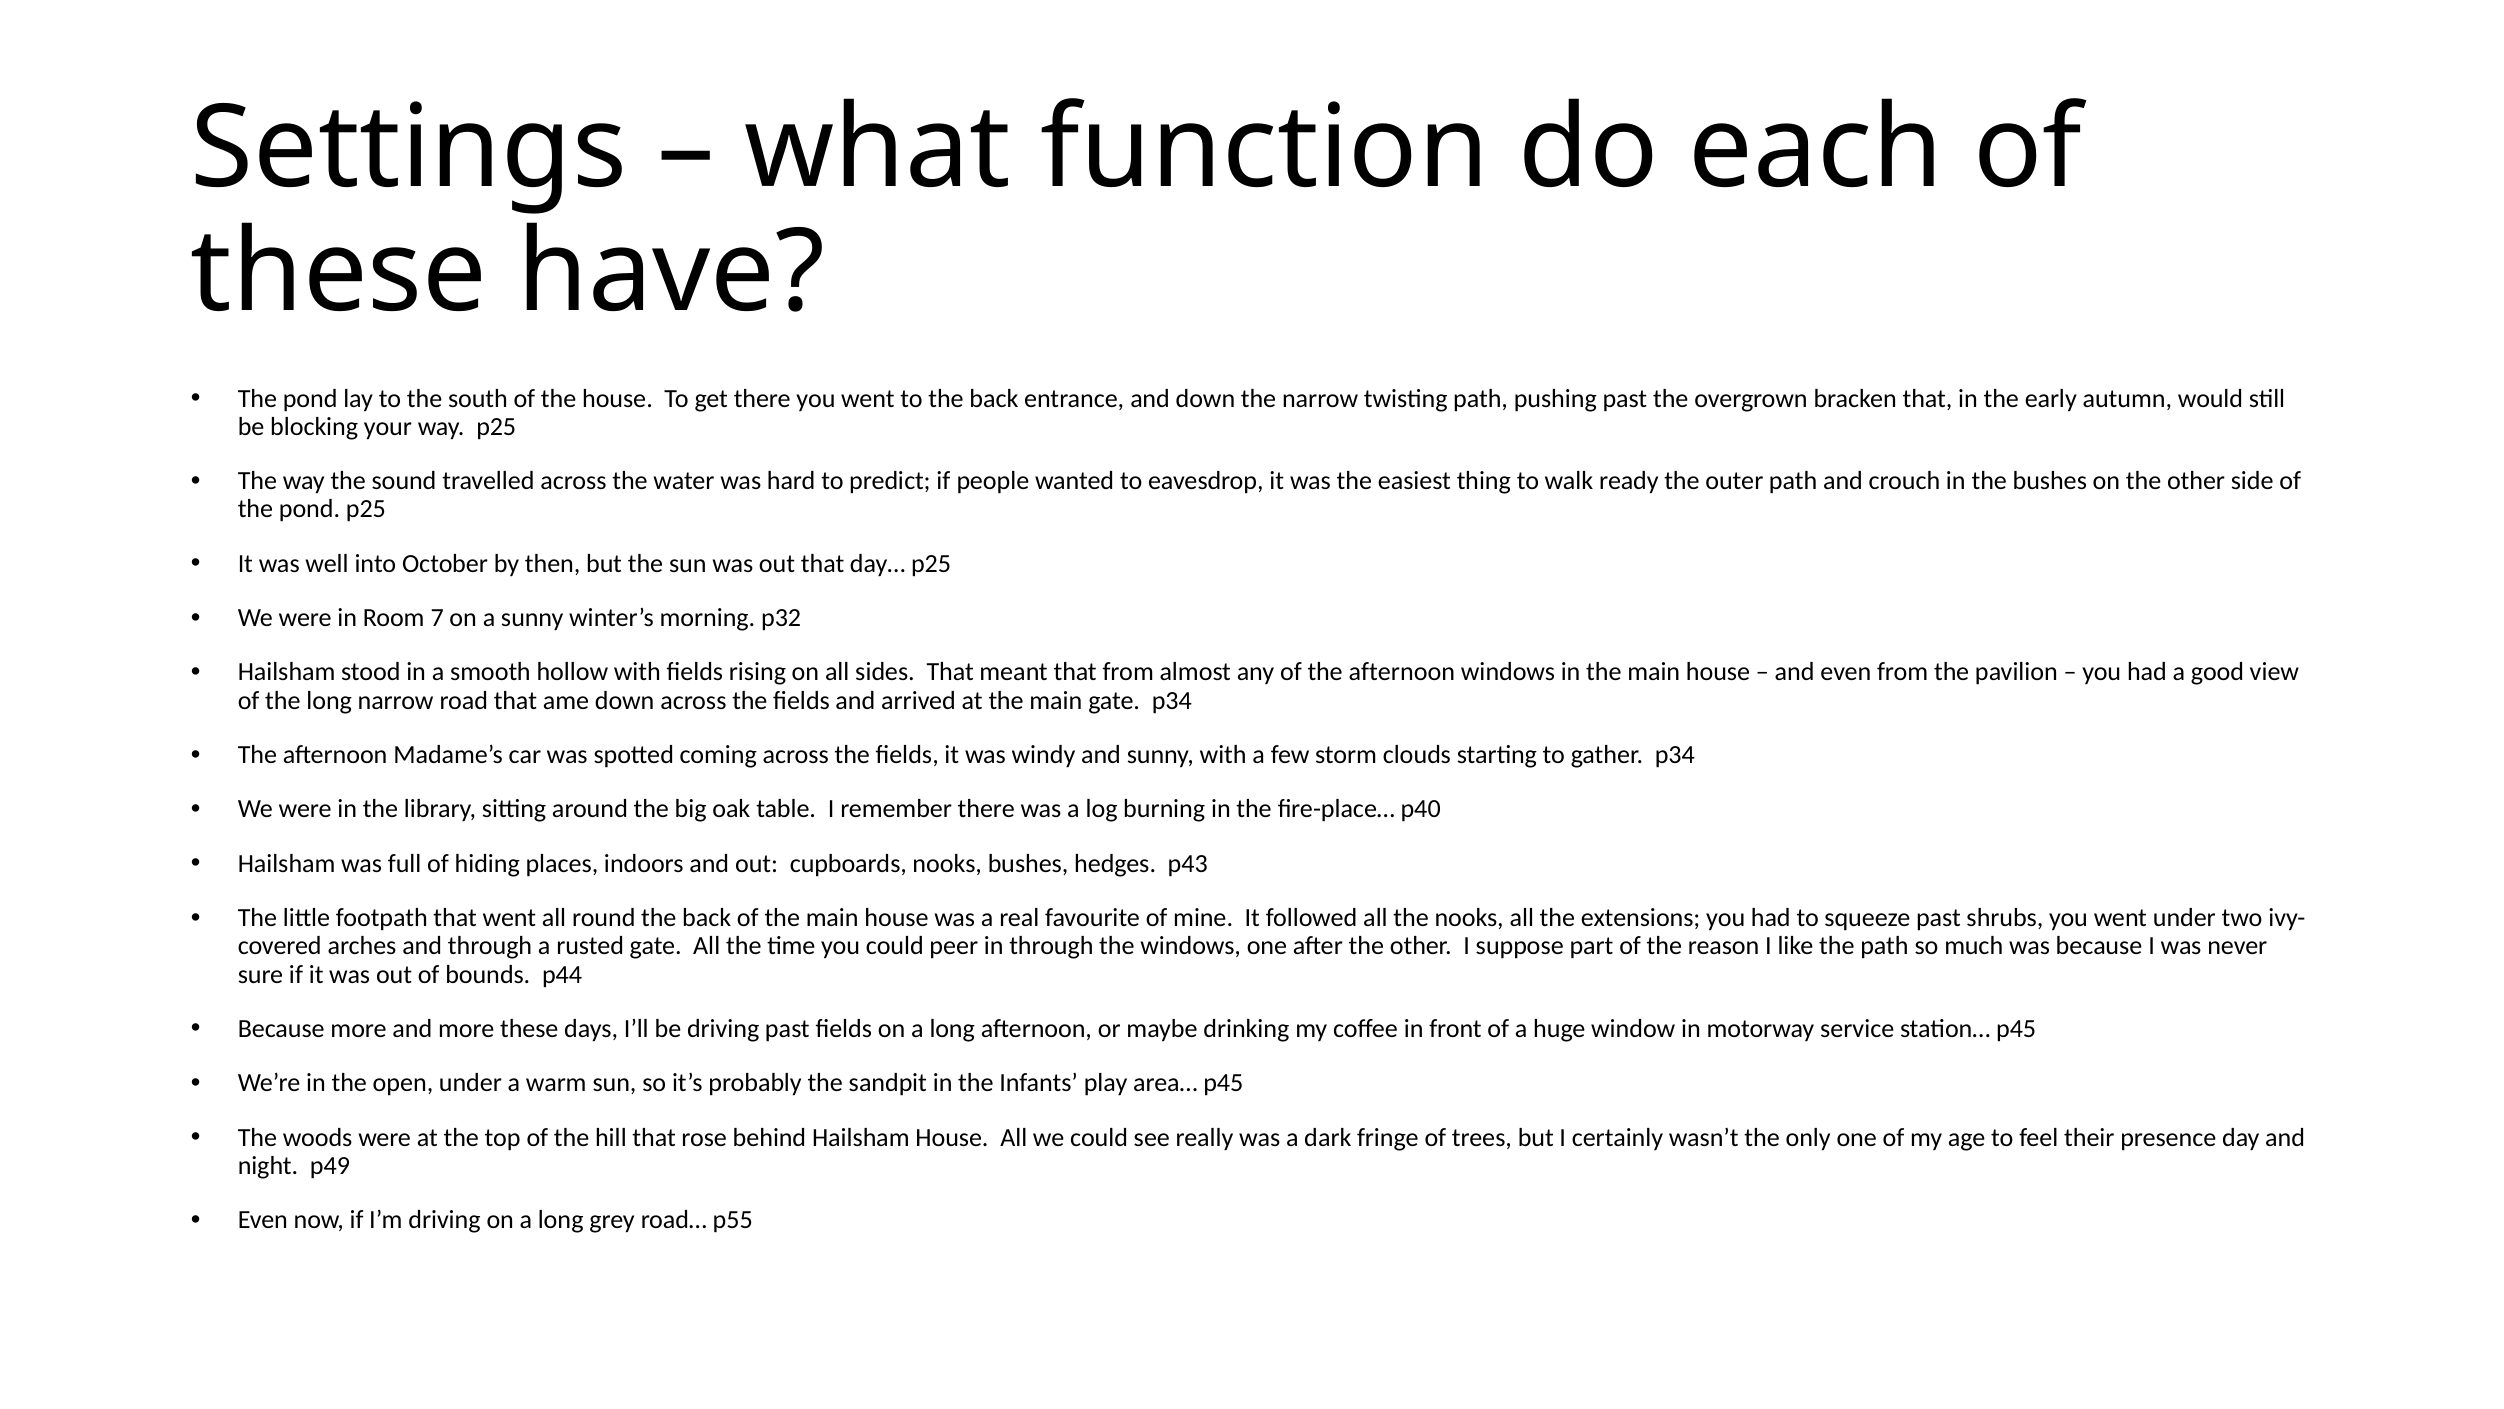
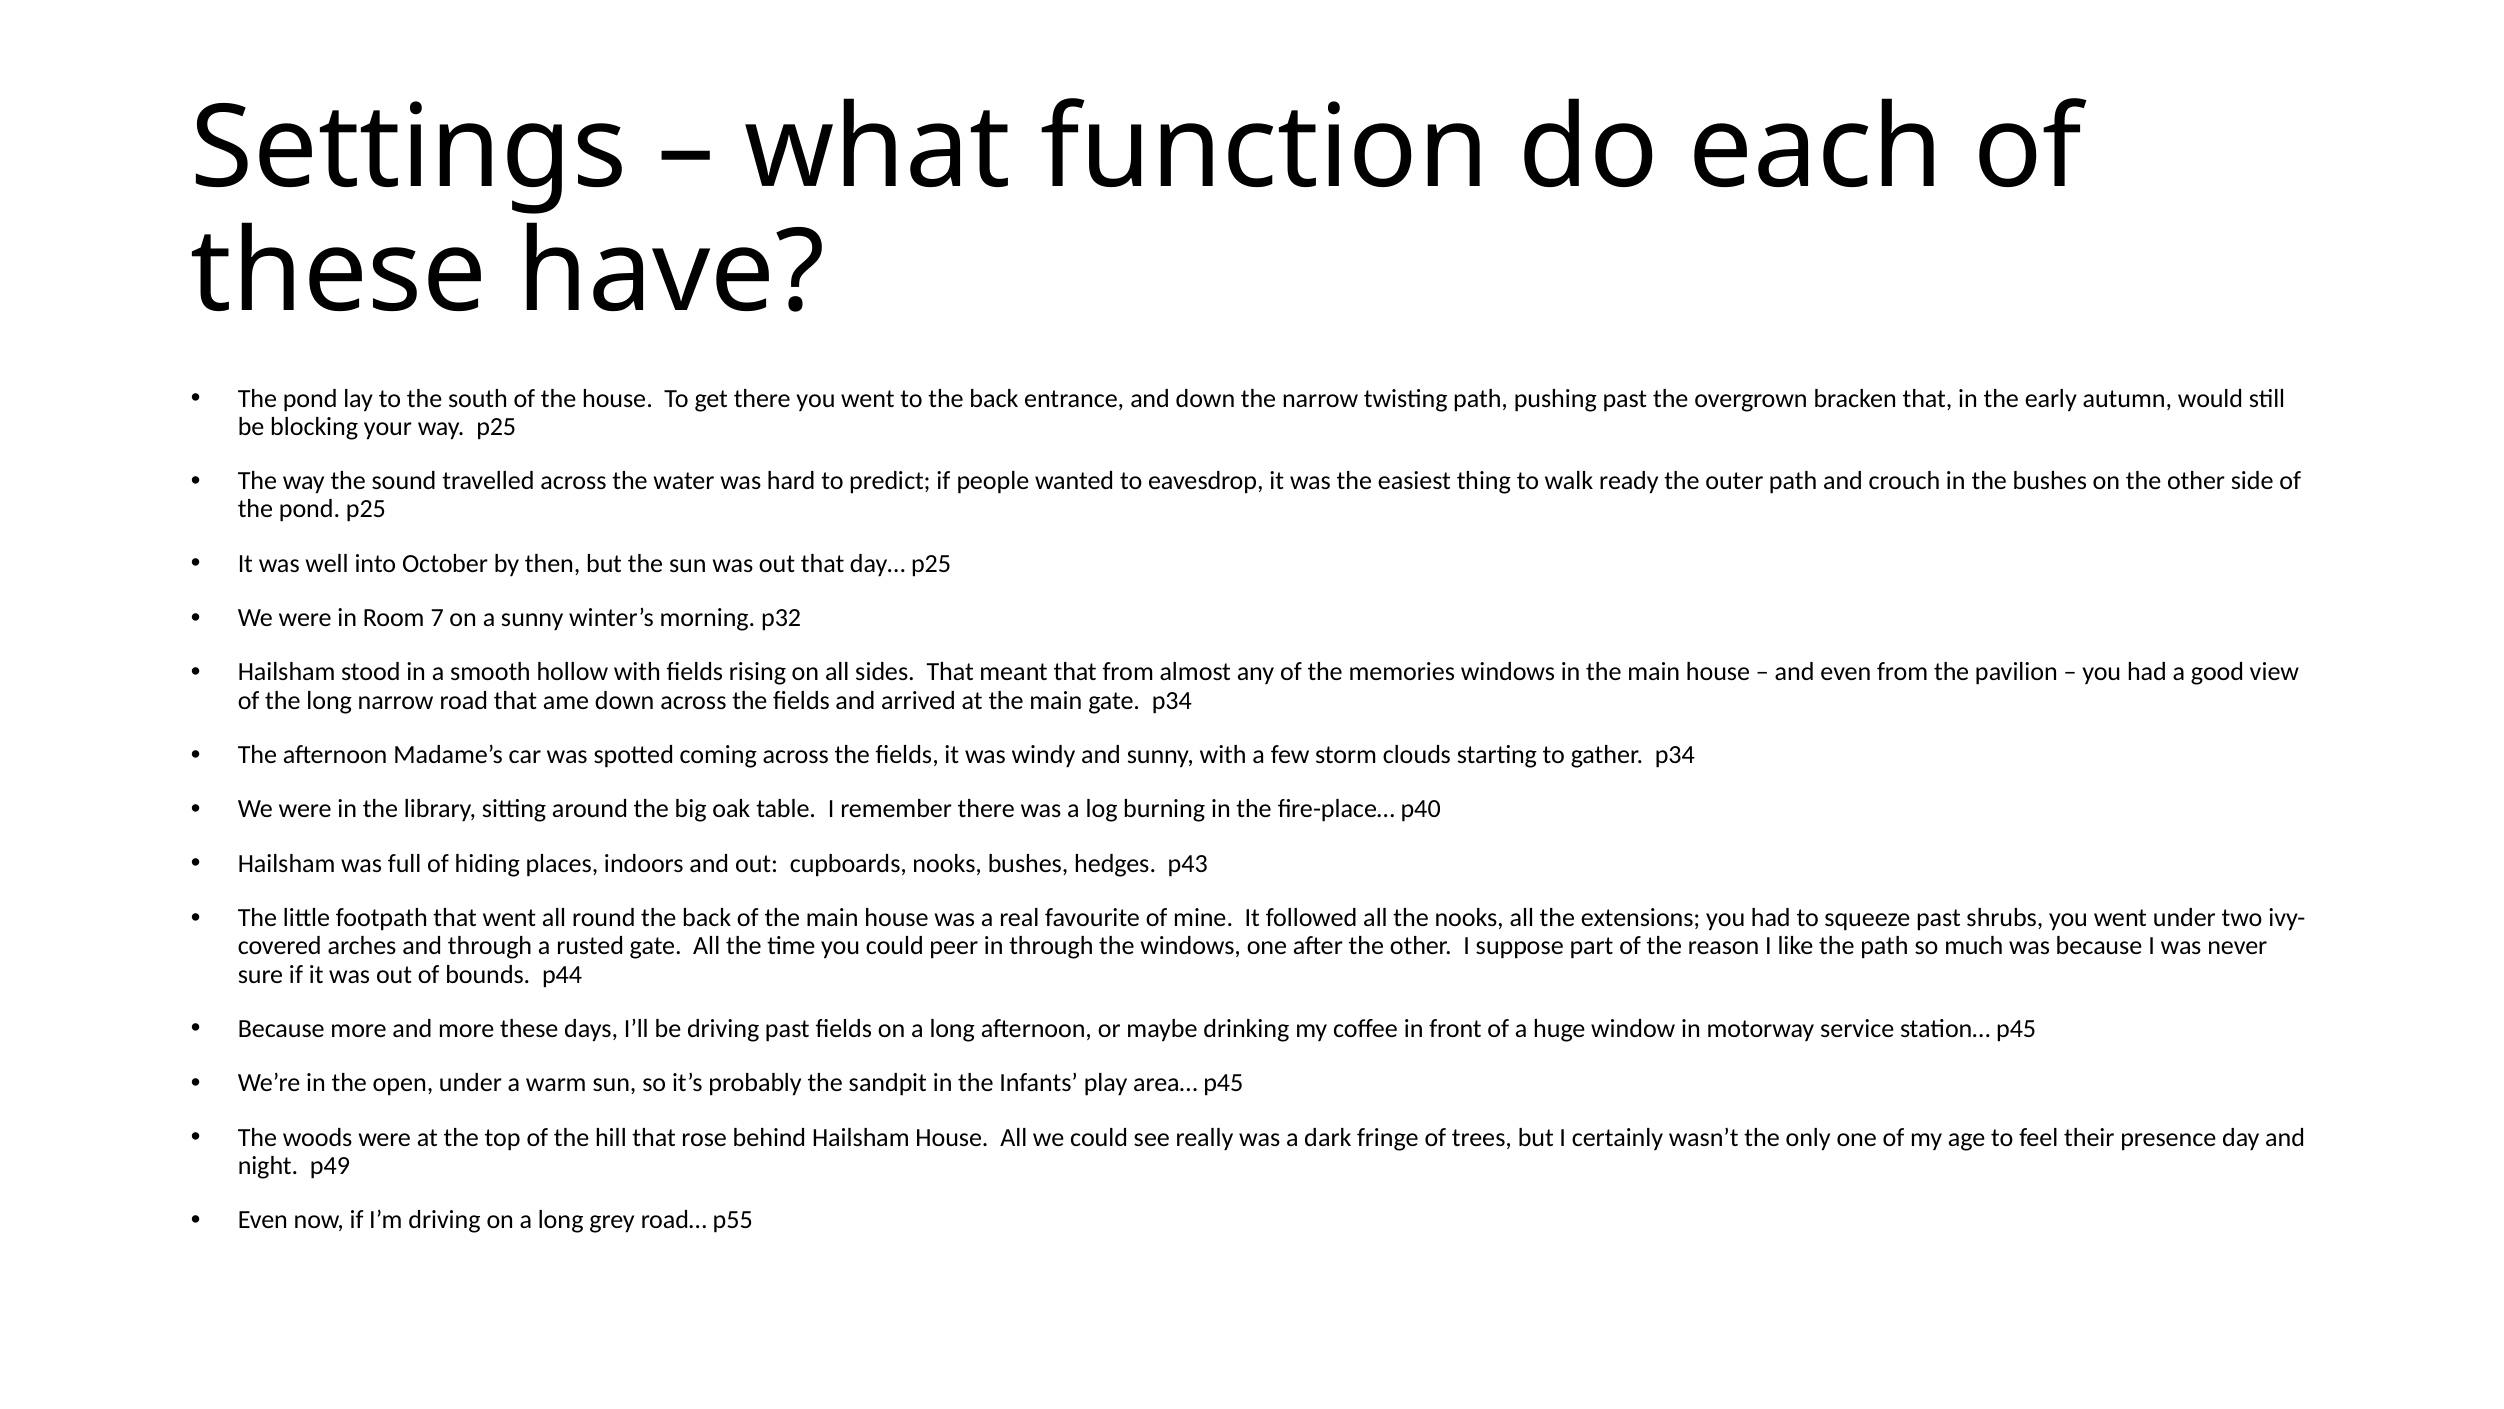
of the afternoon: afternoon -> memories
